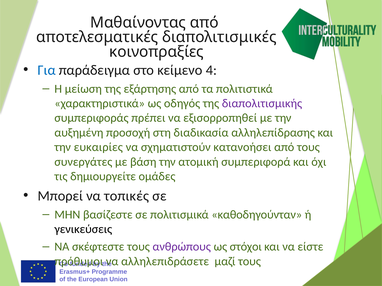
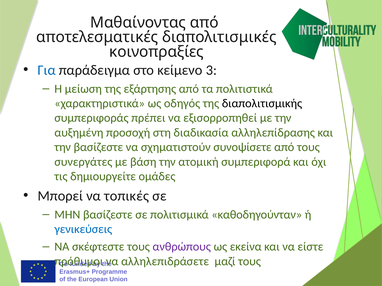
4: 4 -> 3
διαπολιτισμικής colour: purple -> black
την ευκαιρίες: ευκαιρίες -> βασίζεστε
κατανοήσει: κατανοήσει -> συνοψίσετε
γενικεύσεις colour: black -> blue
στόχοι: στόχοι -> εκείνα
